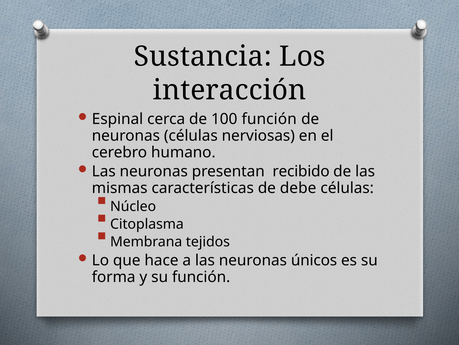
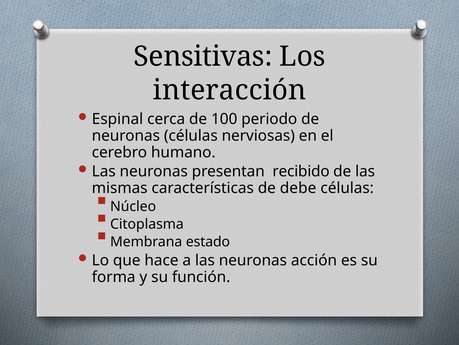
Sustancia: Sustancia -> Sensitivas
100 función: función -> periodo
tejidos: tejidos -> estado
únicos: únicos -> acción
